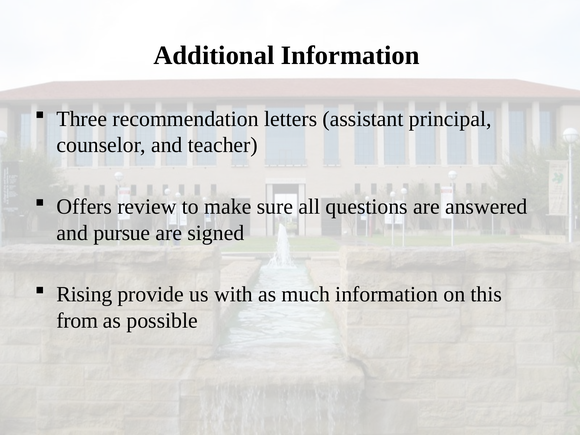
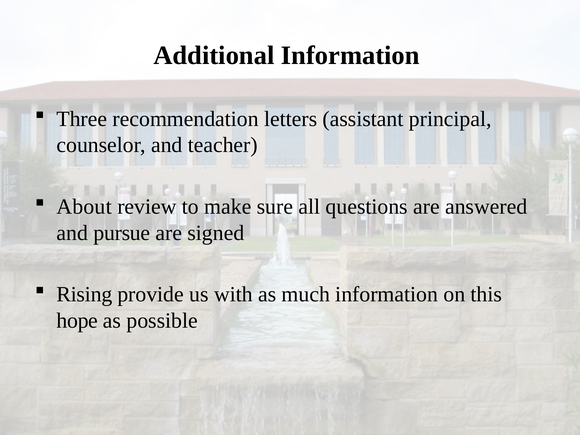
Offers: Offers -> About
from: from -> hope
